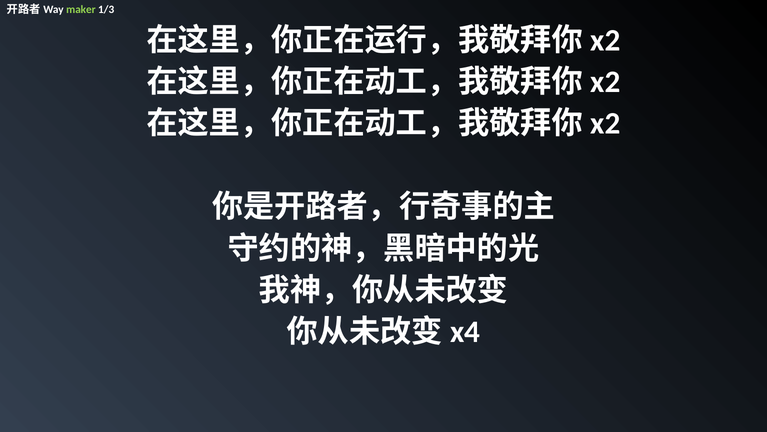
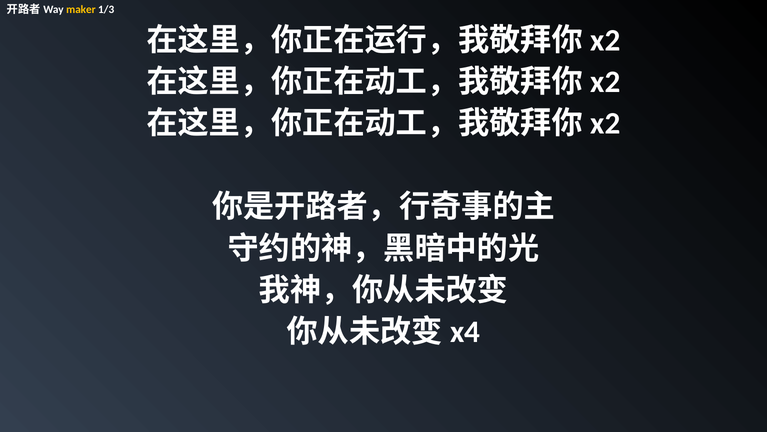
maker colour: light green -> yellow
